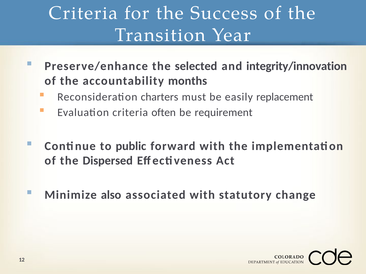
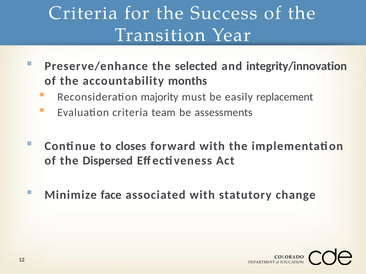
charters: charters -> majority
often: often -> team
requirement: requirement -> assessments
public: public -> closes
also: also -> face
